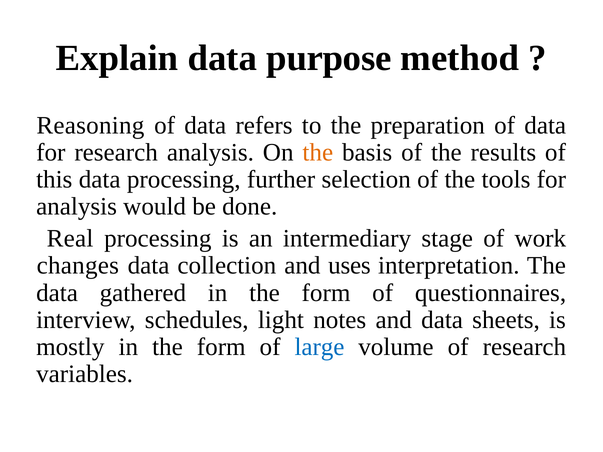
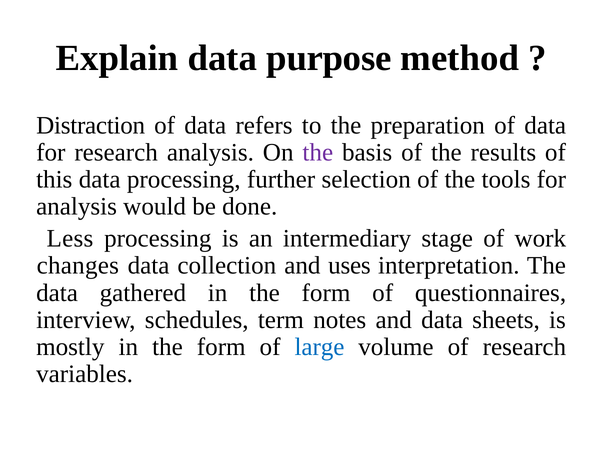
Reasoning: Reasoning -> Distraction
the at (318, 153) colour: orange -> purple
Real: Real -> Less
light: light -> term
